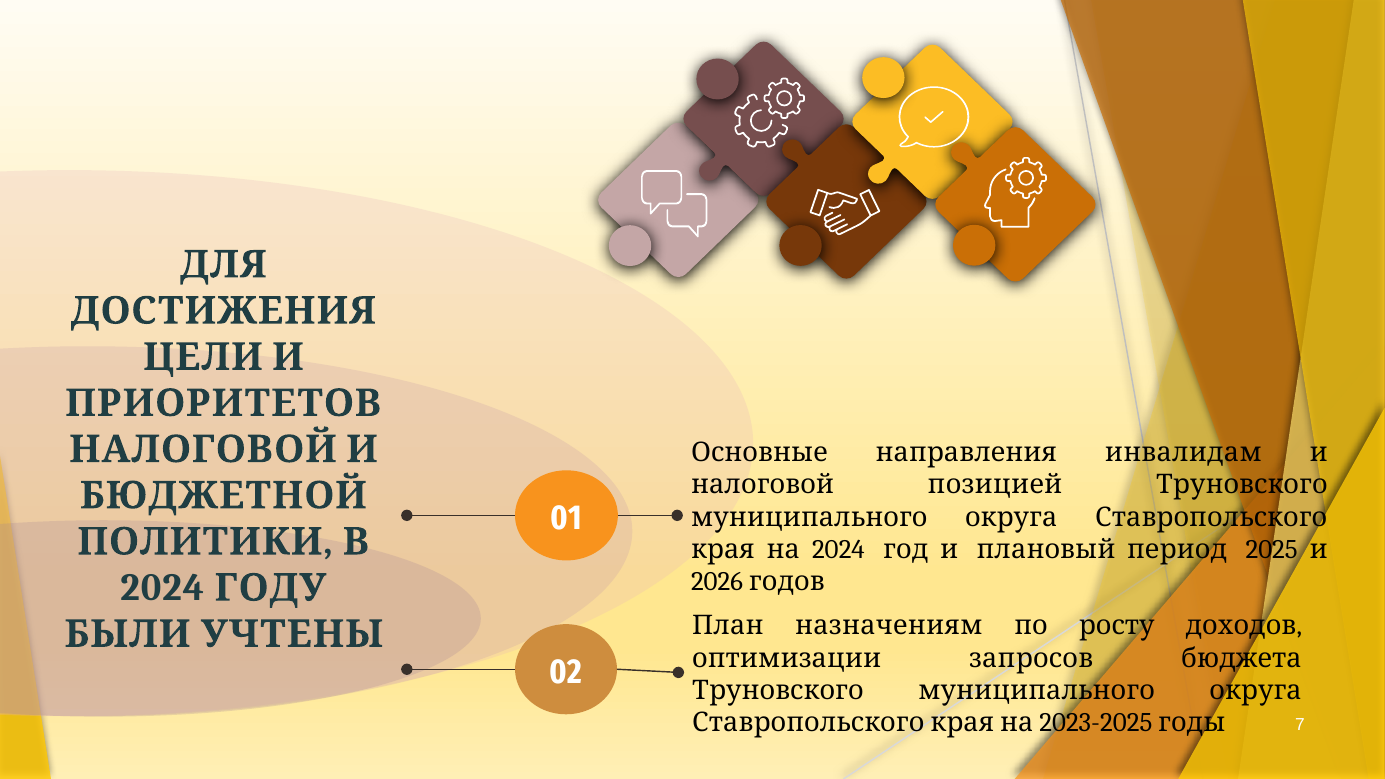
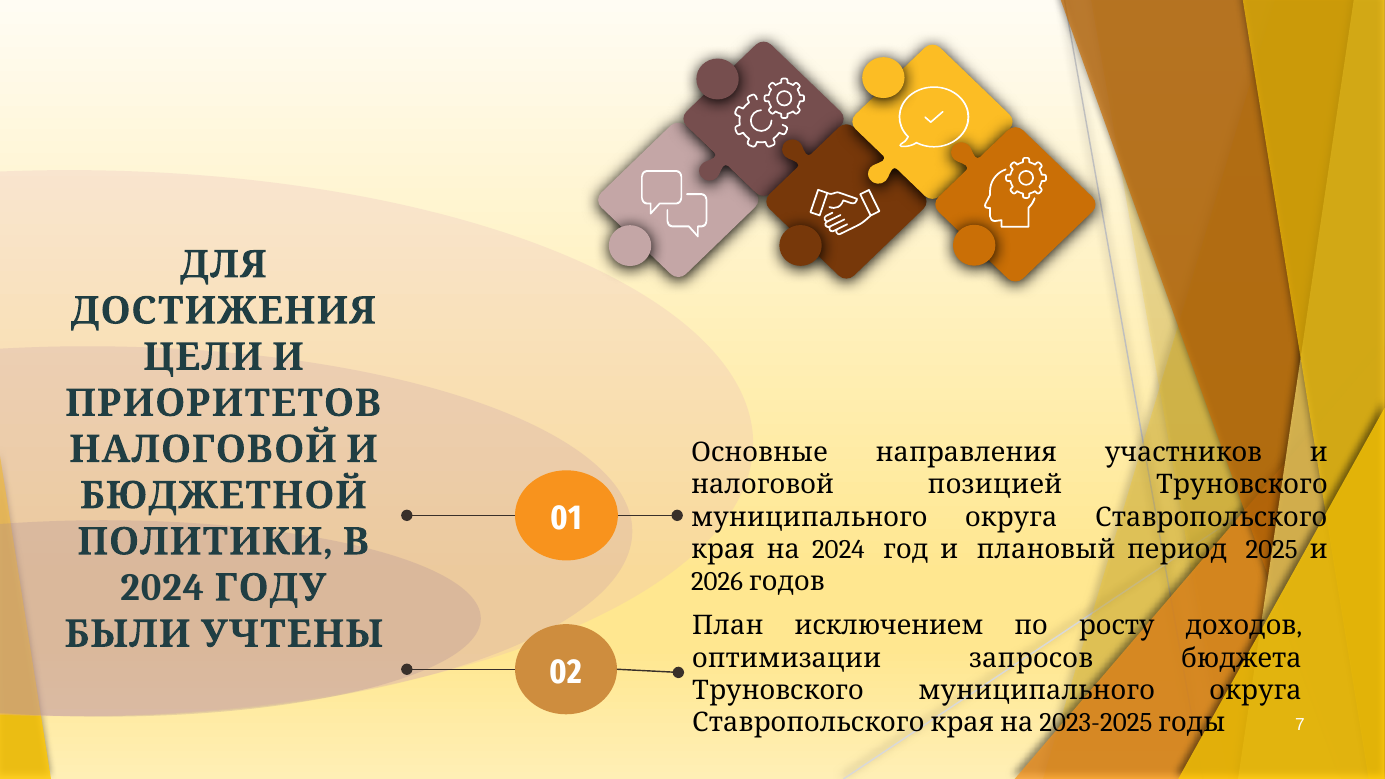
инвалидам: инвалидам -> участников
назначениям: назначениям -> исключением
